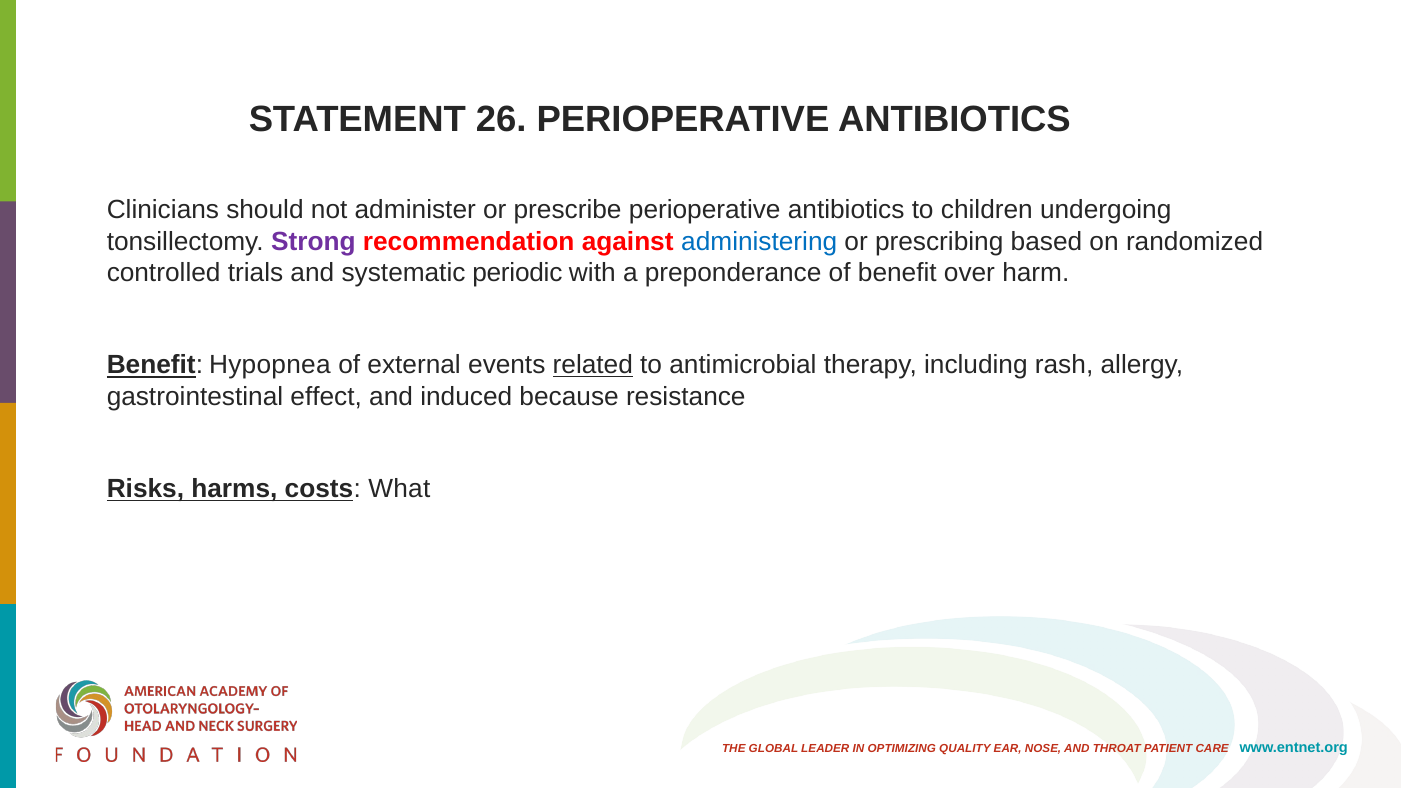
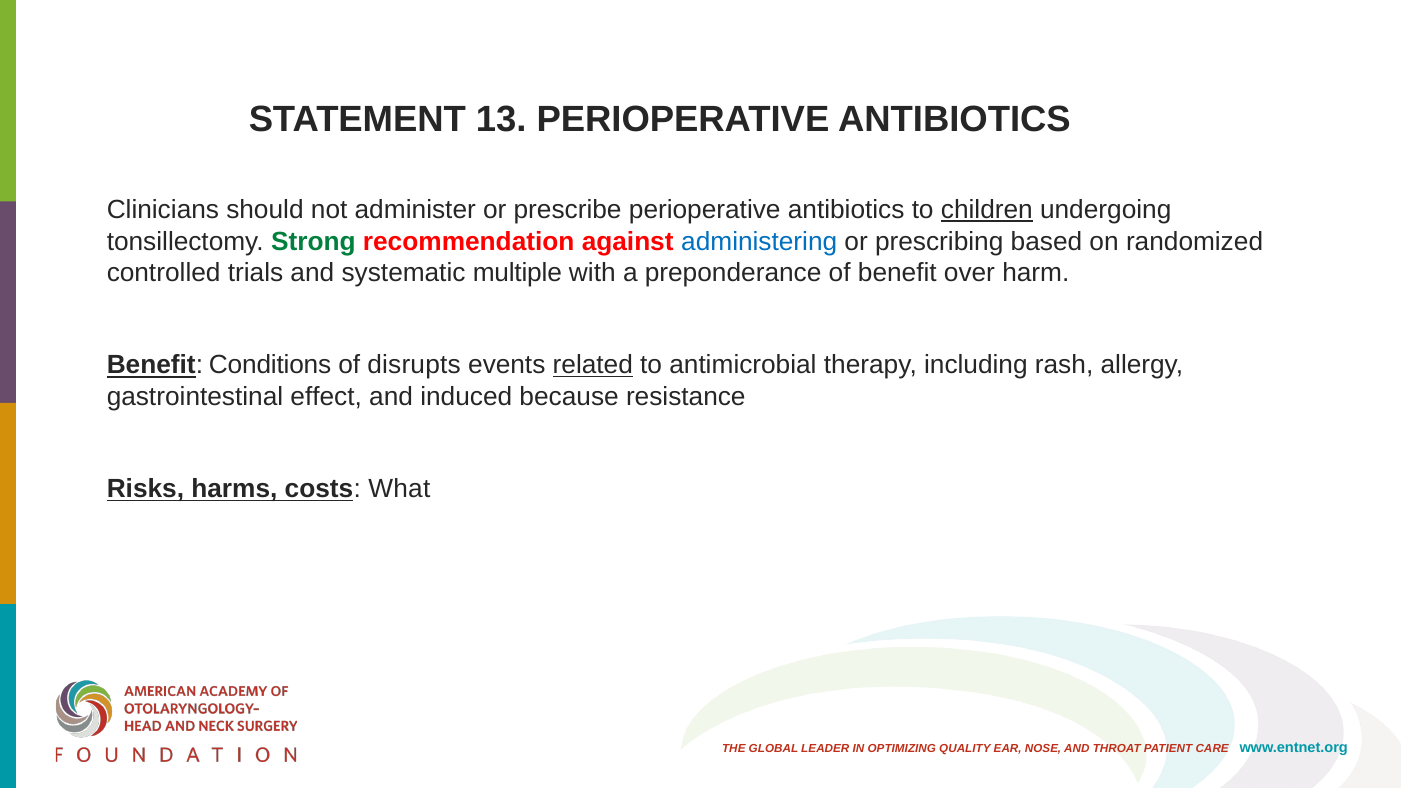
26: 26 -> 13
children underline: none -> present
Strong colour: purple -> green
periodic: periodic -> multiple
Hypopnea: Hypopnea -> Conditions
external: external -> disrupts
